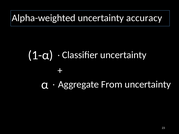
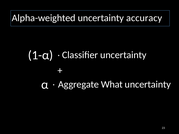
From: From -> What
